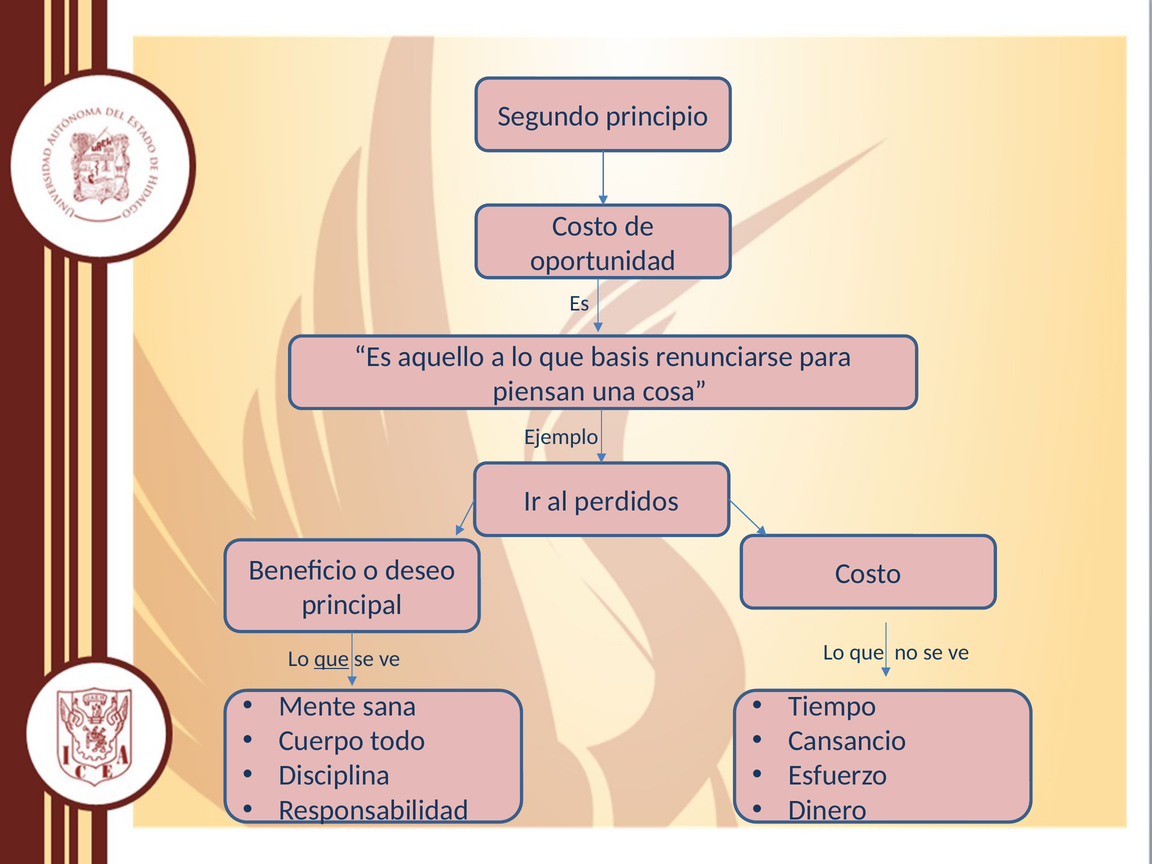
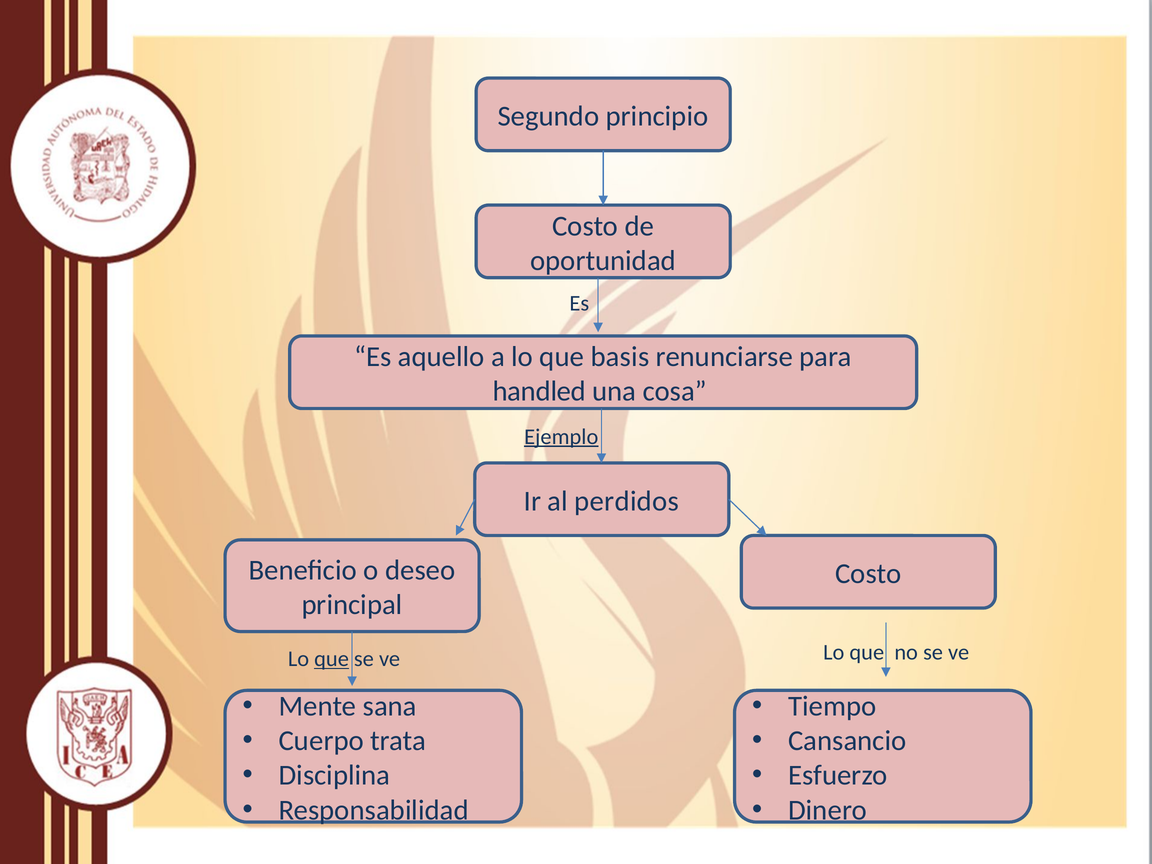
piensan: piensan -> handled
Ejemplo underline: none -> present
todo: todo -> trata
